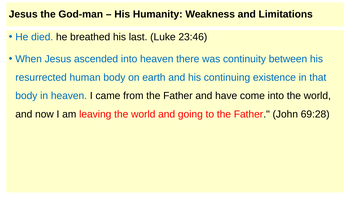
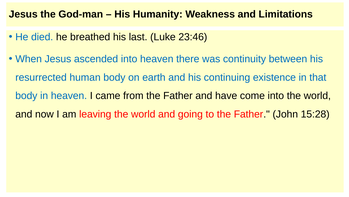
69:28: 69:28 -> 15:28
